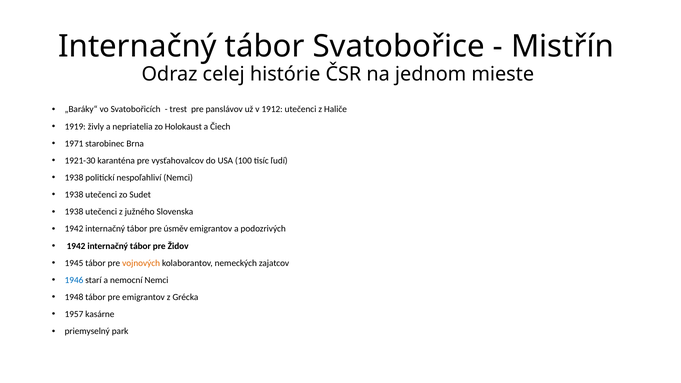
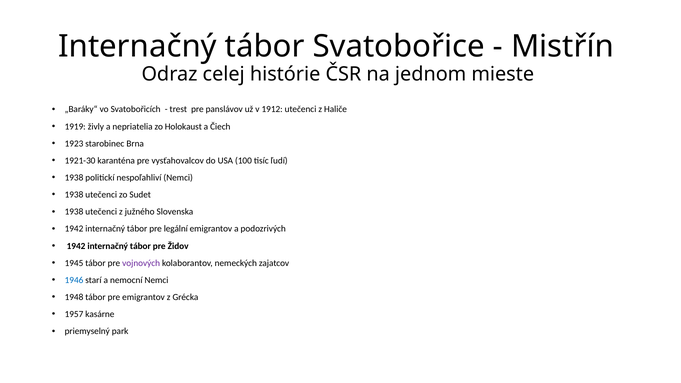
1971: 1971 -> 1923
úsměv: úsměv -> legální
vojnových colour: orange -> purple
